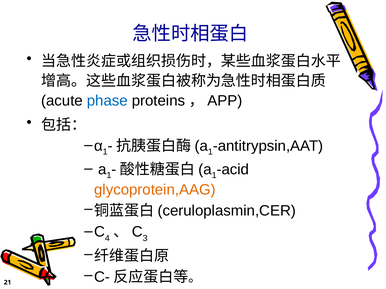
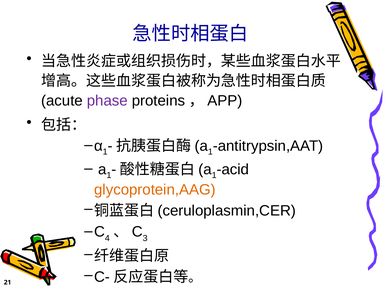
phase colour: blue -> purple
